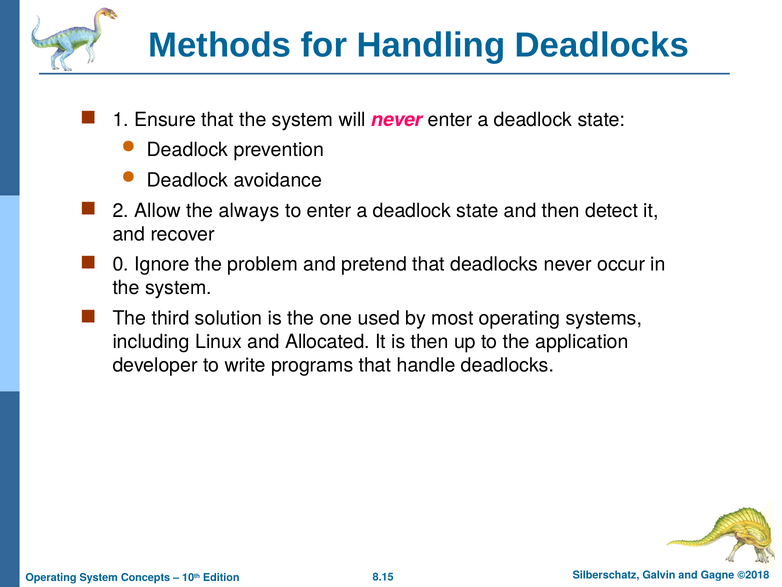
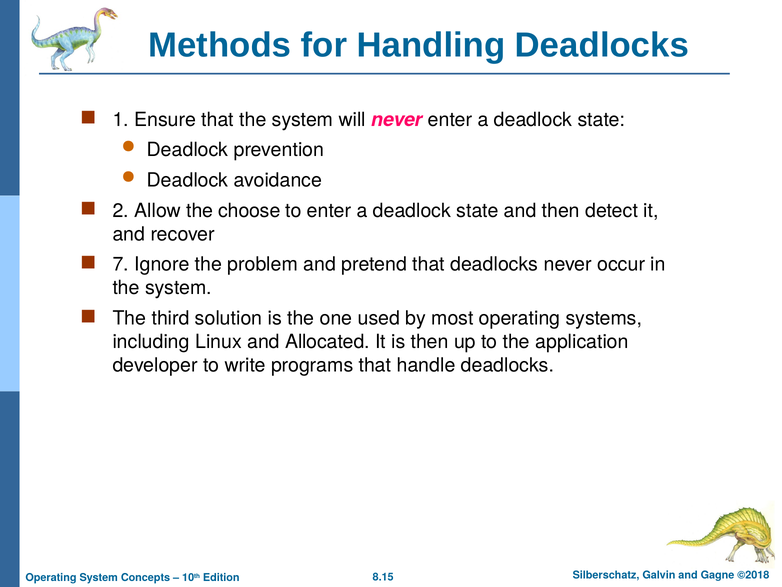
always: always -> choose
0: 0 -> 7
